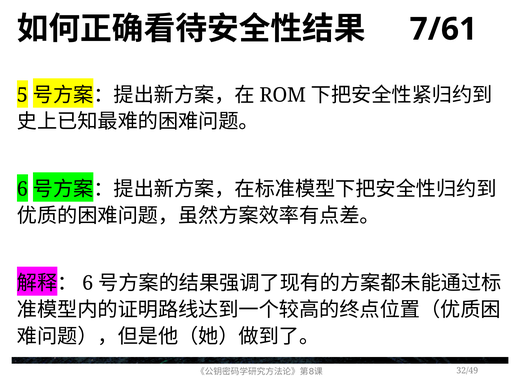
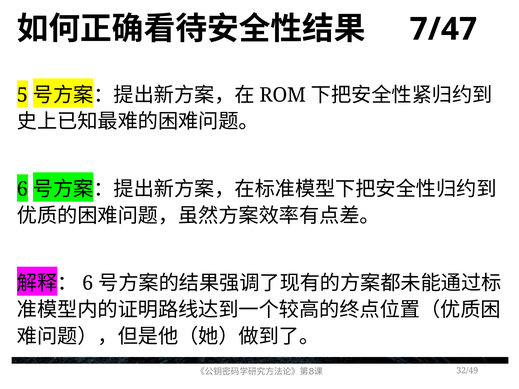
7/61: 7/61 -> 7/47
